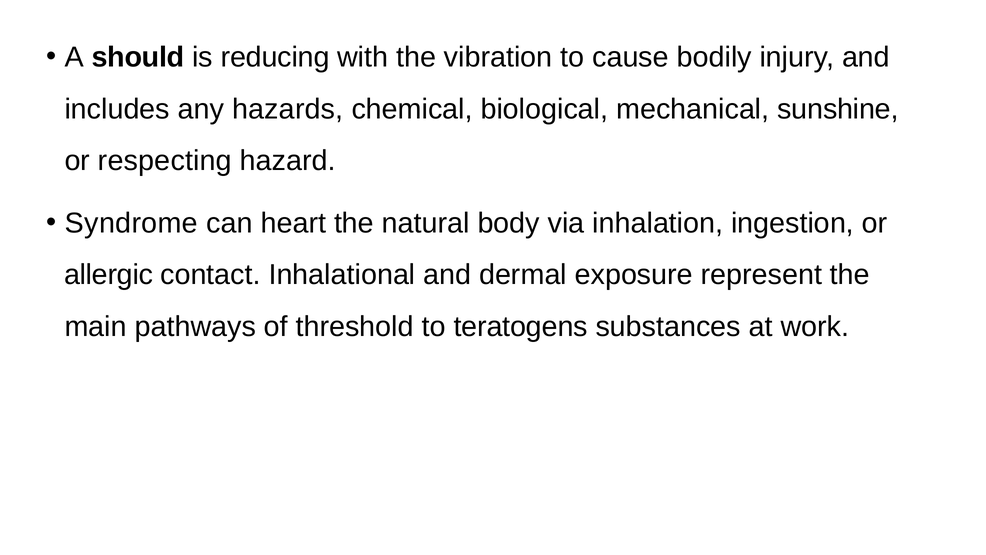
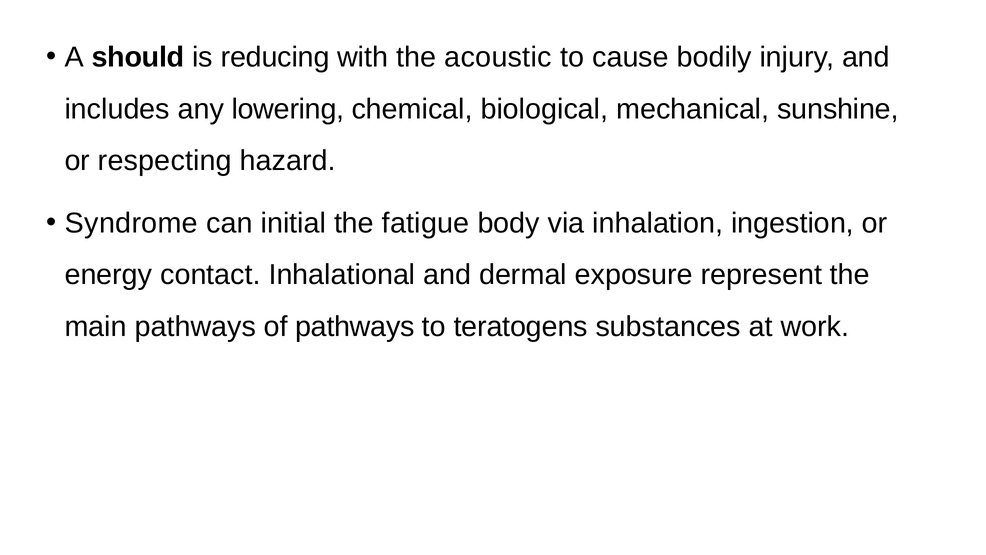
vibration: vibration -> acoustic
hazards: hazards -> lowering
heart: heart -> initial
natural: natural -> fatigue
allergic: allergic -> energy
of threshold: threshold -> pathways
